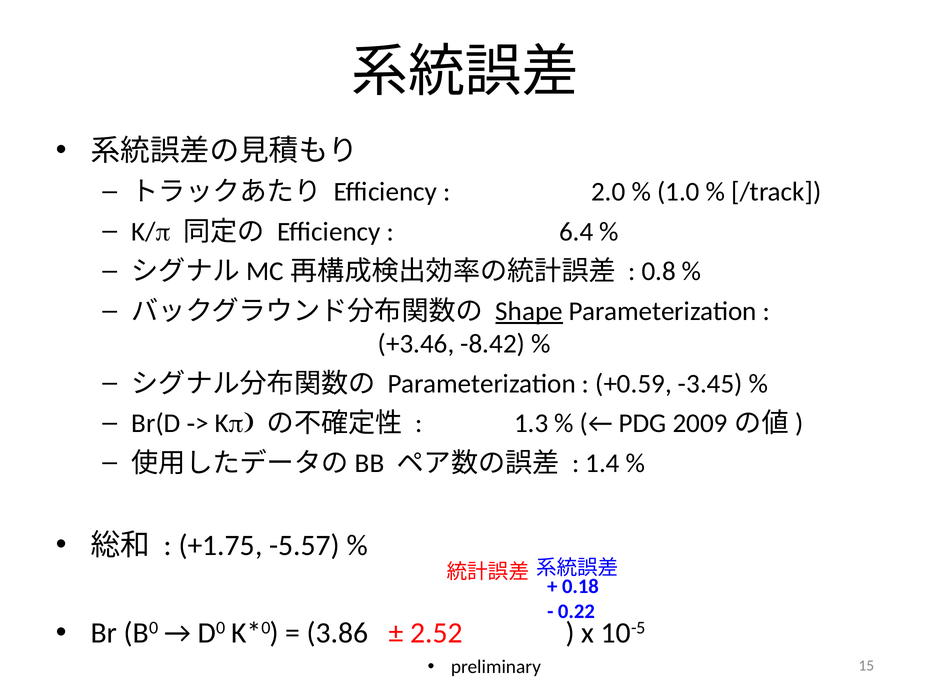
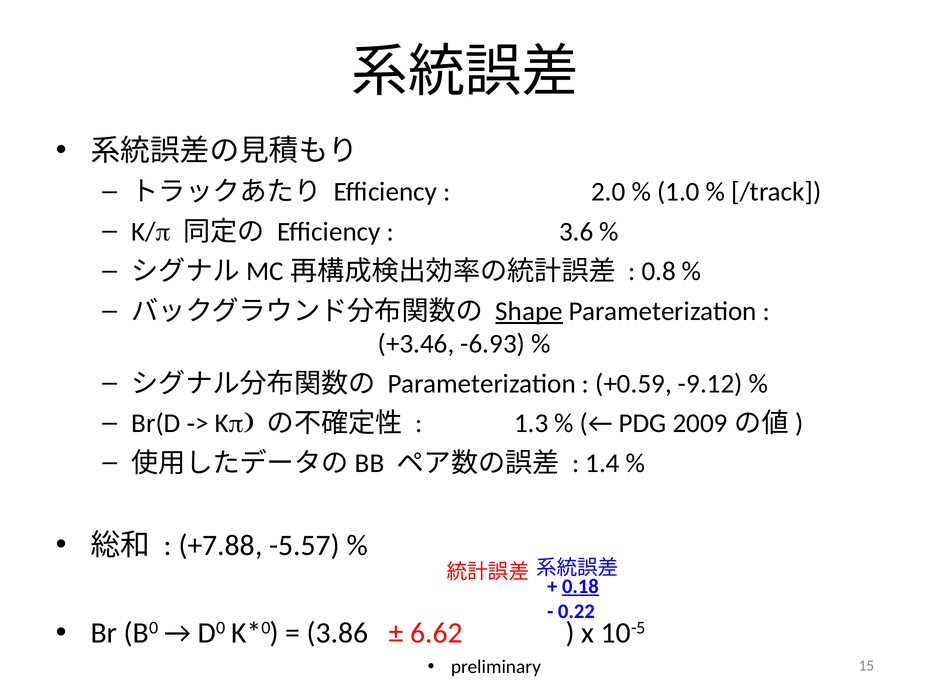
6.4: 6.4 -> 3.6
-8.42: -8.42 -> -6.93
-3.45: -3.45 -> -9.12
+1.75: +1.75 -> +7.88
0.18 underline: none -> present
2.52: 2.52 -> 6.62
